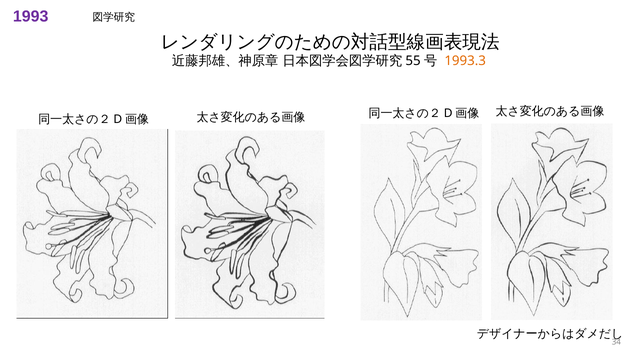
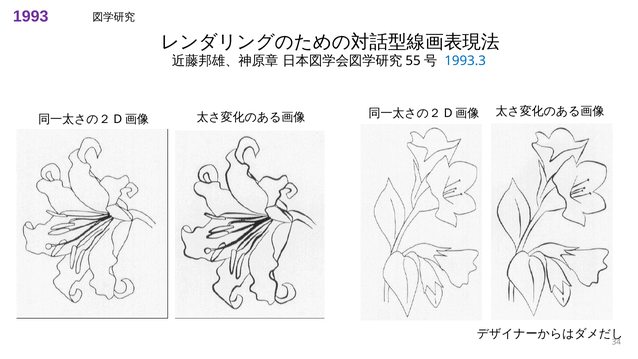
1993.3 colour: orange -> blue
